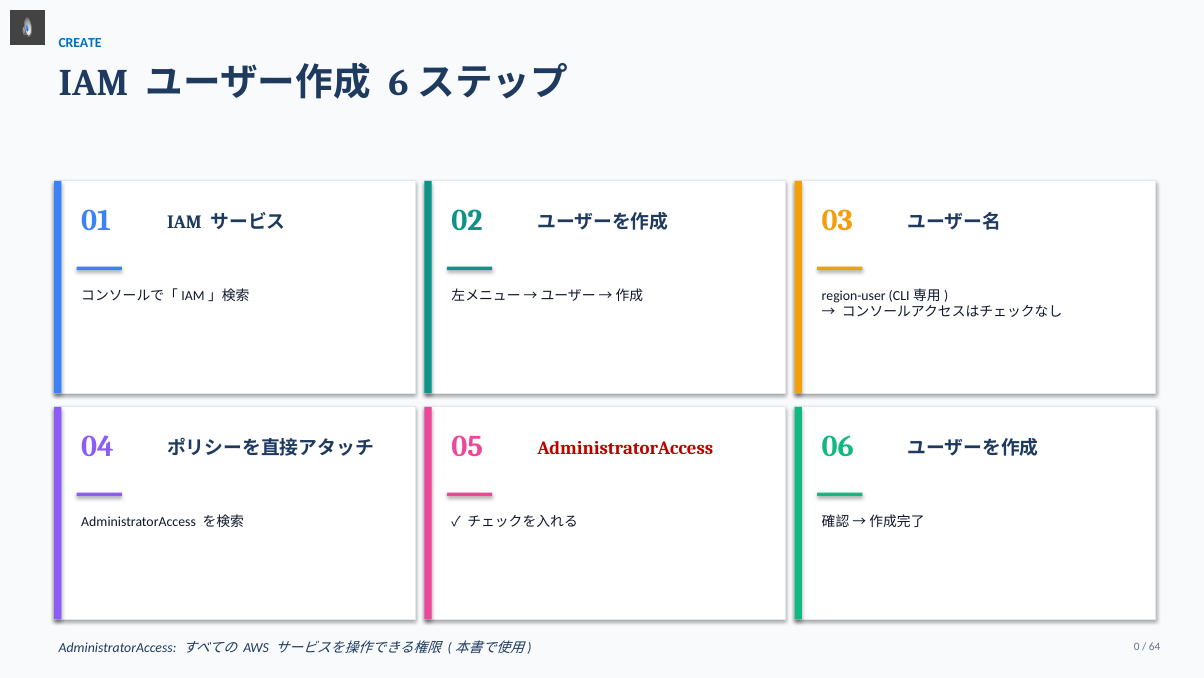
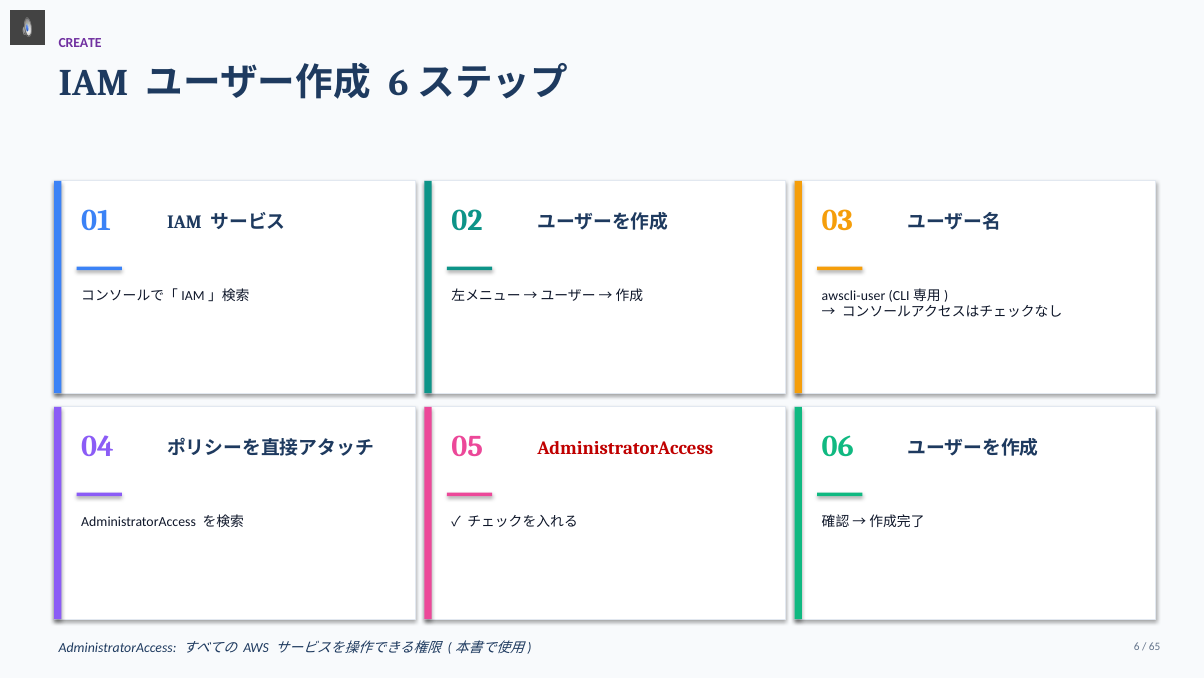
CREATE colour: blue -> purple
region-user: region-user -> awscli-user
0: 0 -> 6
64: 64 -> 65
